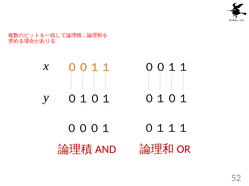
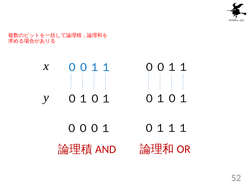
００１１ at (89, 68) colour: orange -> blue
